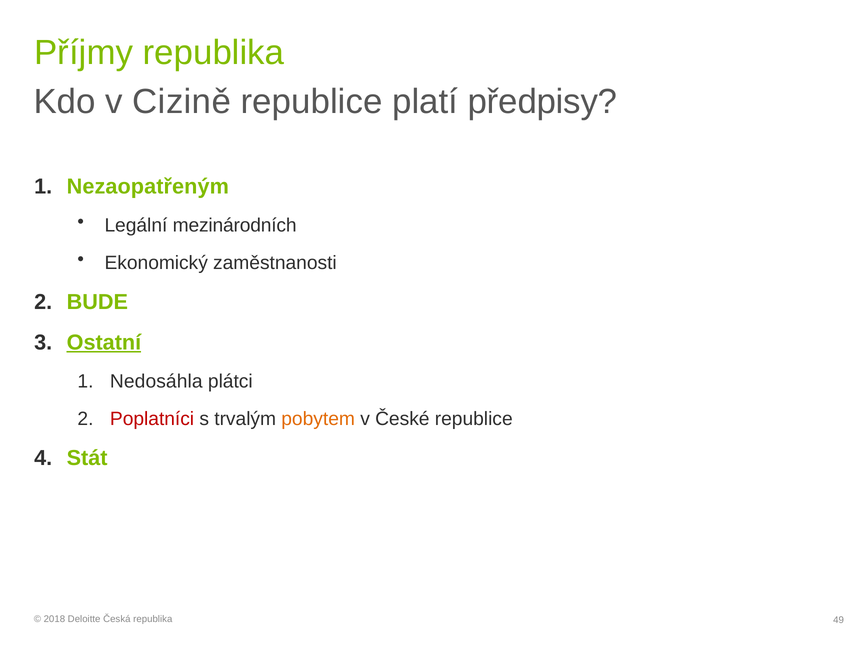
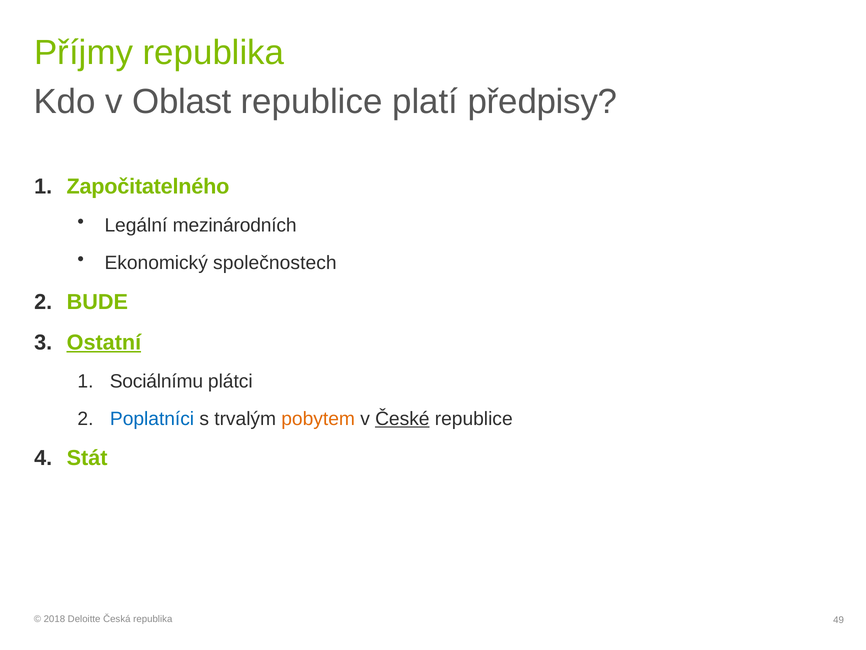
Cizině: Cizině -> Oblast
Nezaopatřeným: Nezaopatřeným -> Započitatelného
zaměstnanosti: zaměstnanosti -> společnostech
Nedosáhla: Nedosáhla -> Sociálnímu
Poplatníci colour: red -> blue
České underline: none -> present
